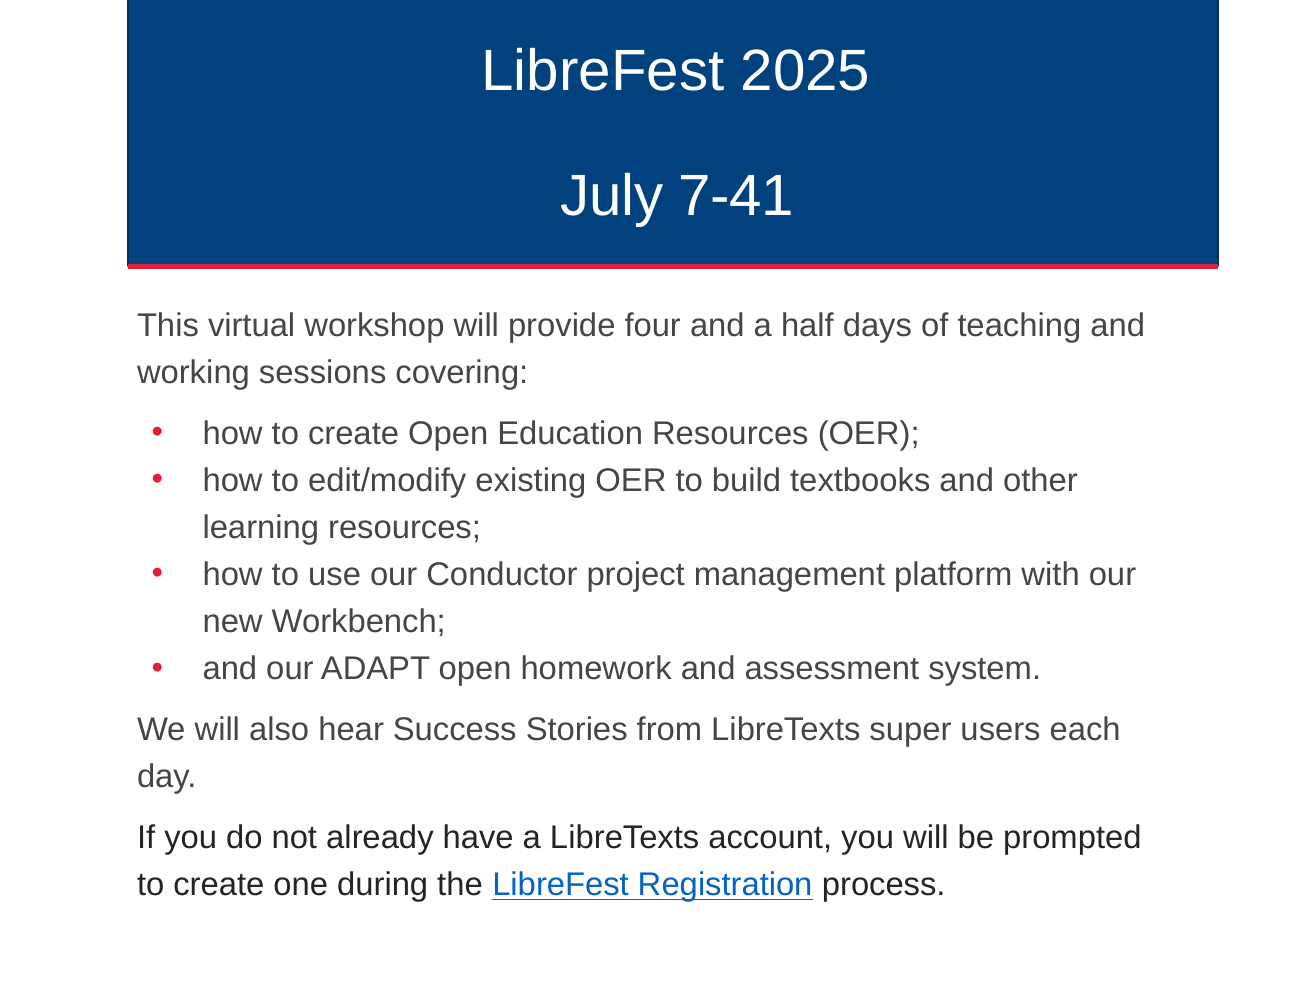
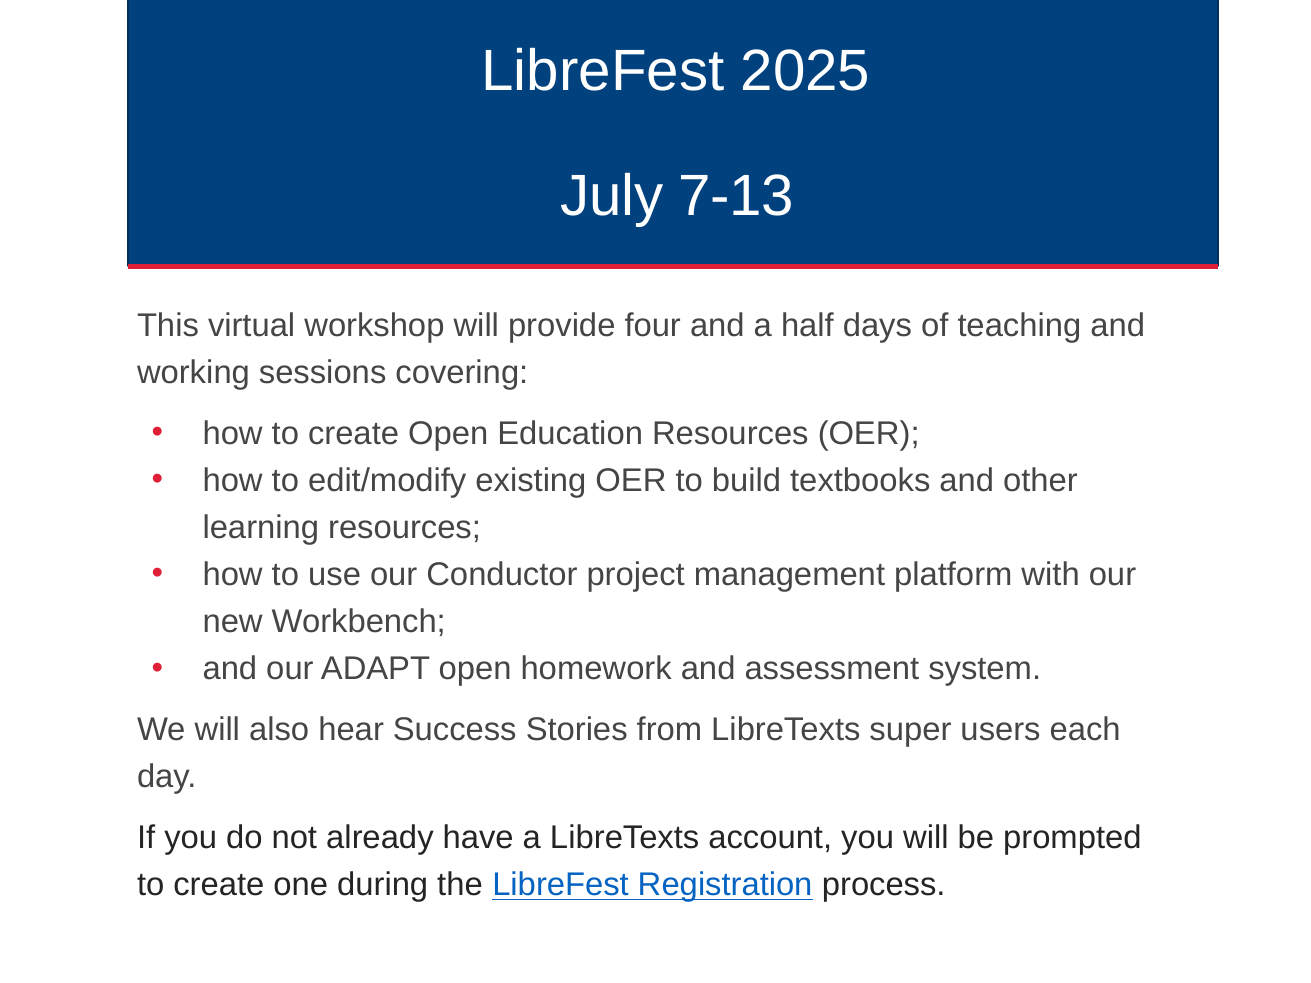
7-41: 7-41 -> 7-13
